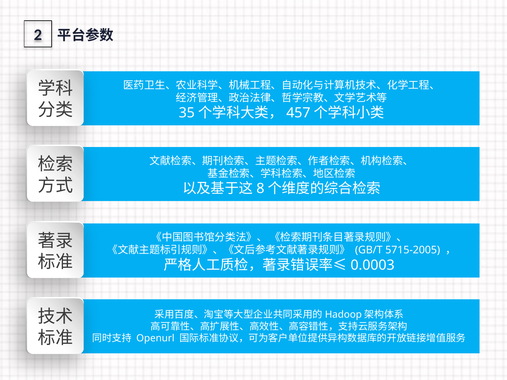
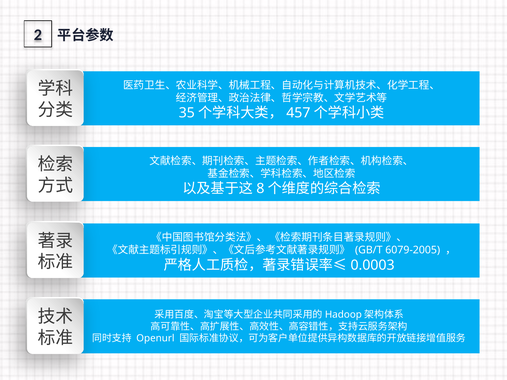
5715-2005: 5715-2005 -> 6079-2005
